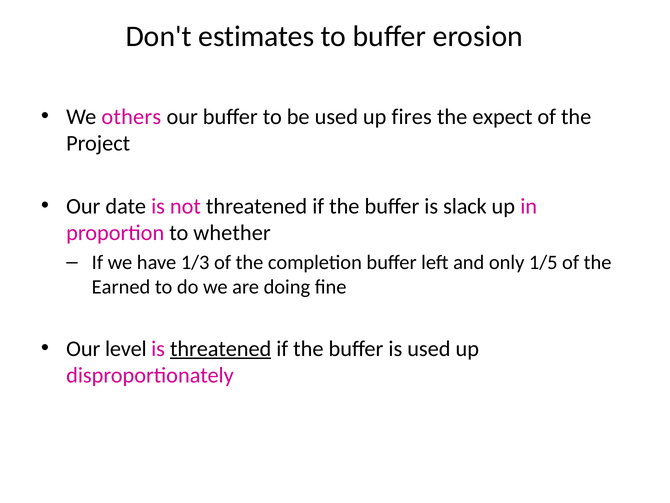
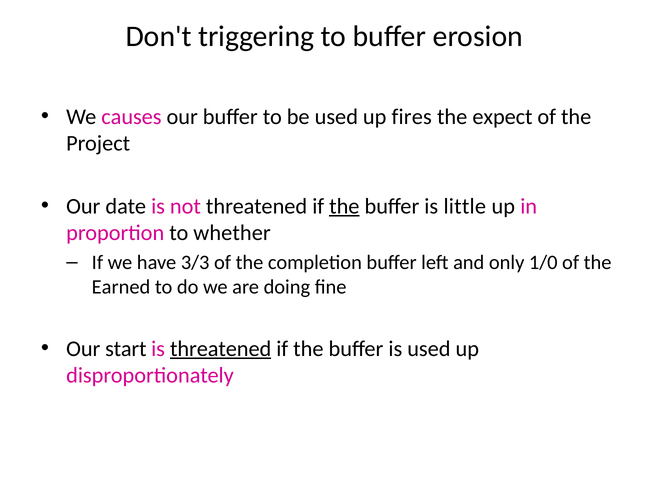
estimates: estimates -> triggering
others: others -> causes
the at (344, 206) underline: none -> present
slack: slack -> little
1/3: 1/3 -> 3/3
1/5: 1/5 -> 1/0
level: level -> start
